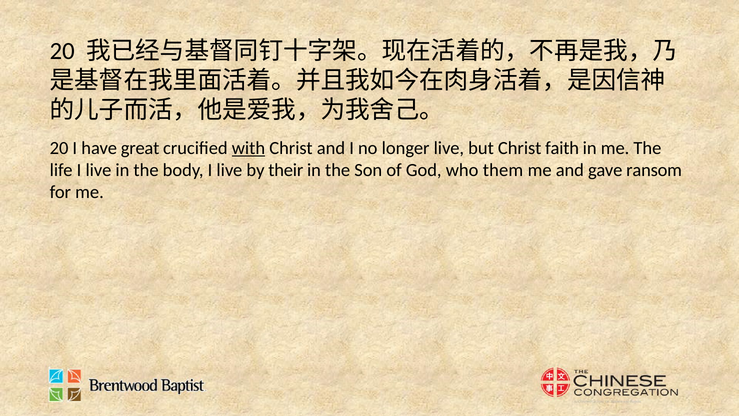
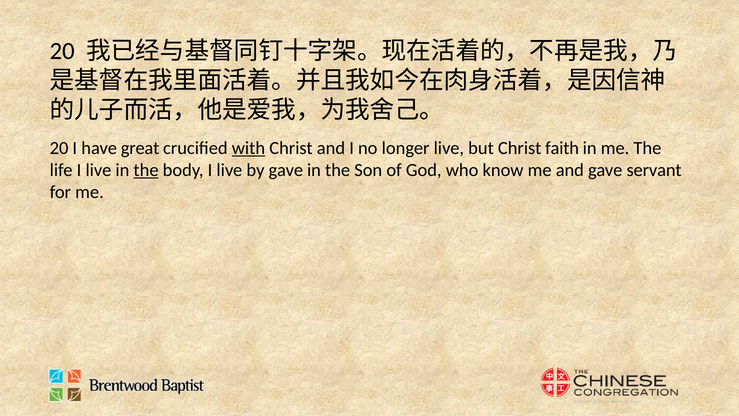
the at (146, 170) underline: none -> present
by their: their -> gave
them: them -> know
ransom: ransom -> servant
